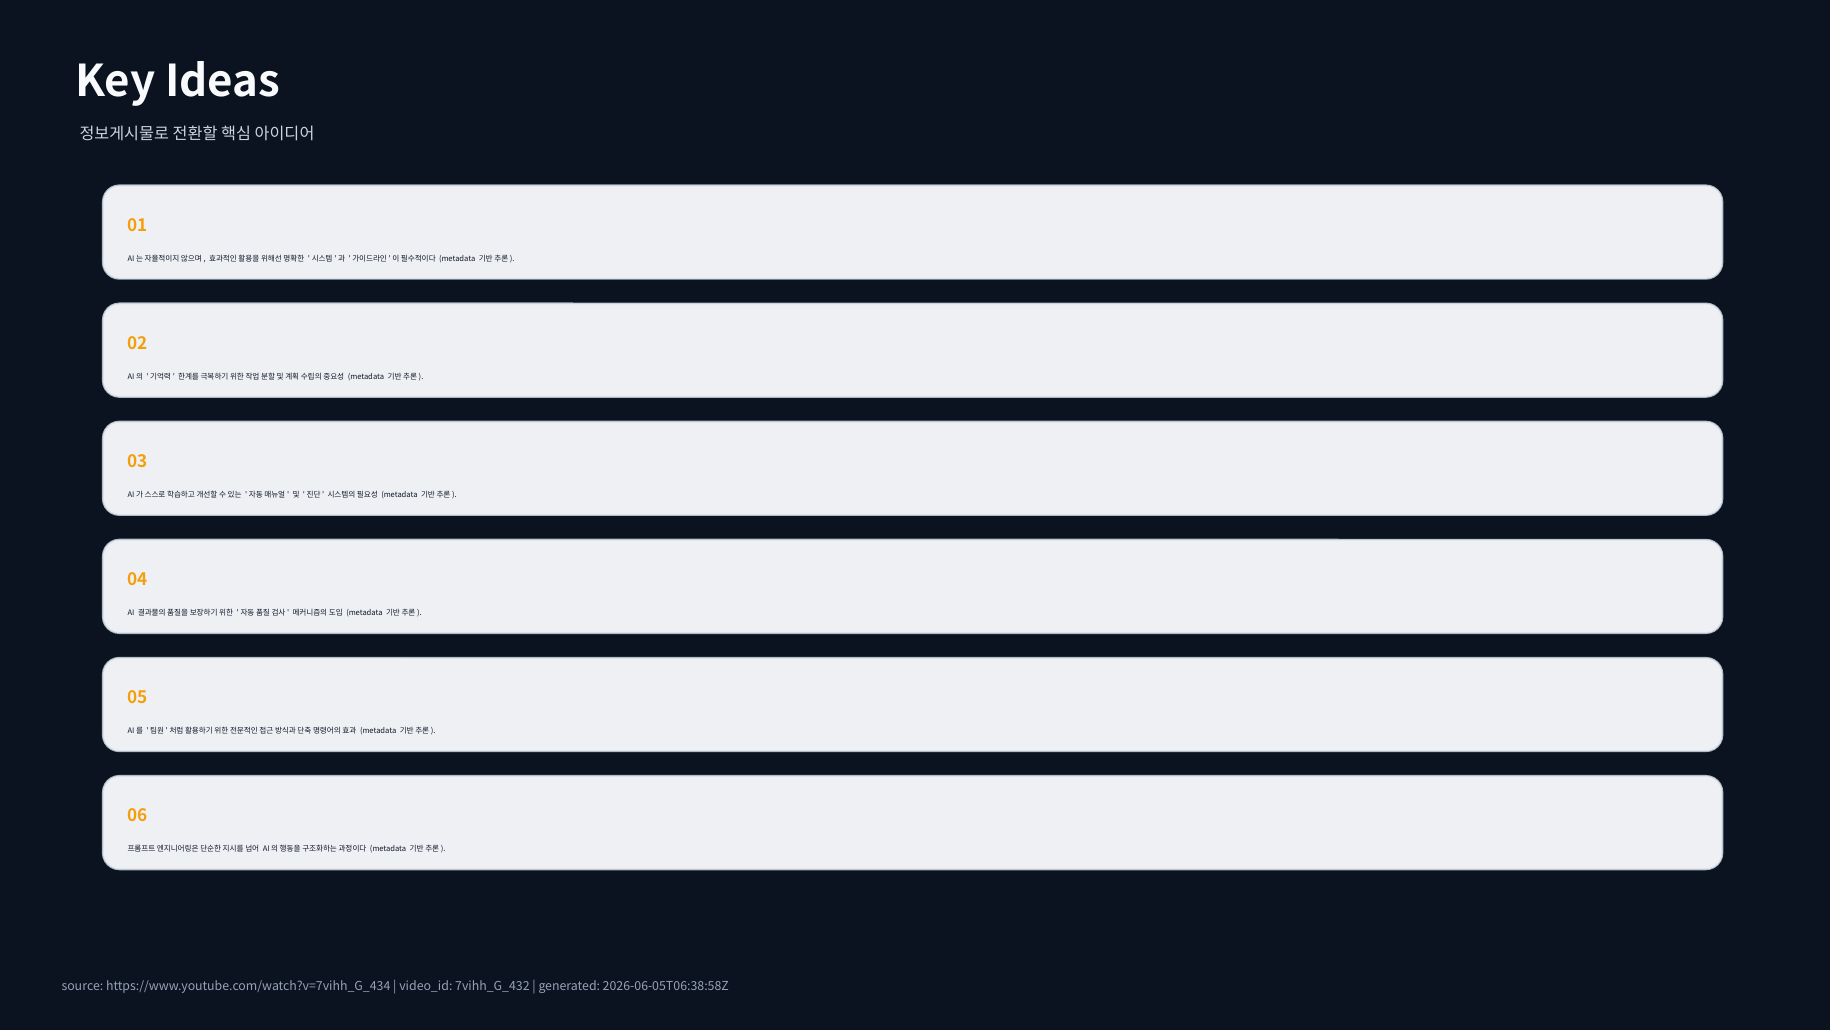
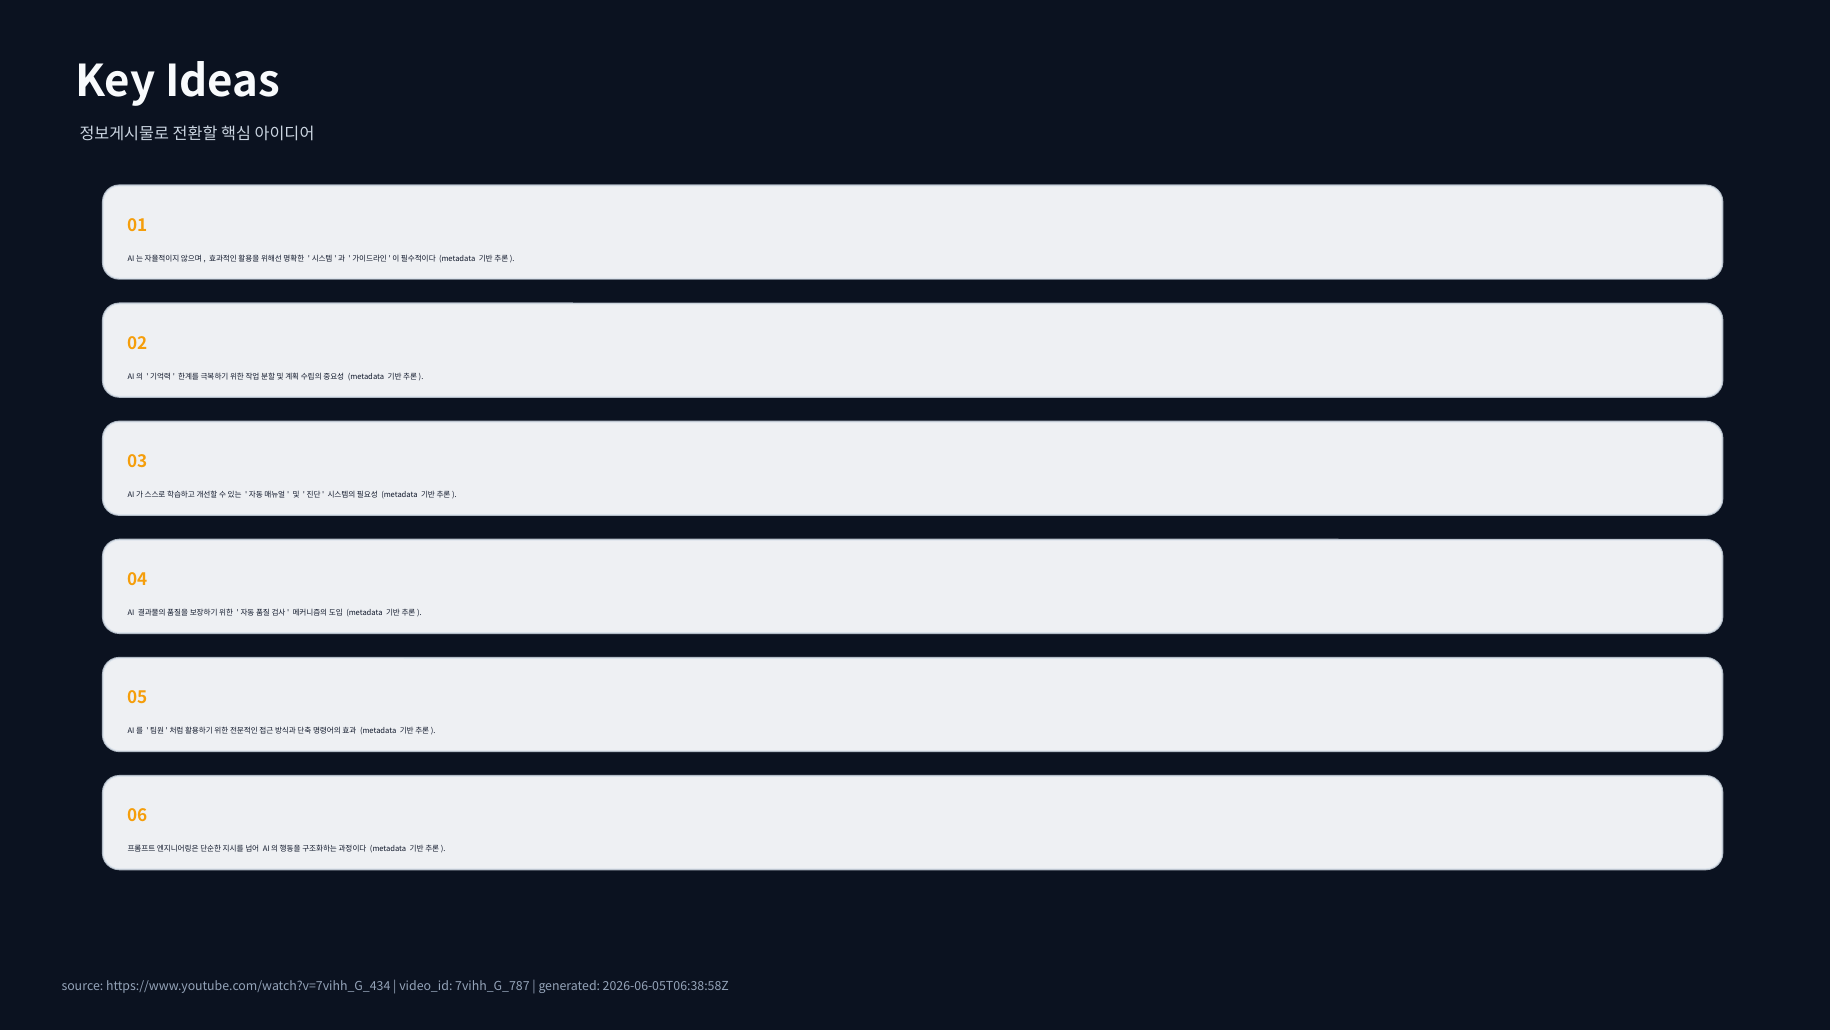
7vihh_G_432: 7vihh_G_432 -> 7vihh_G_787
